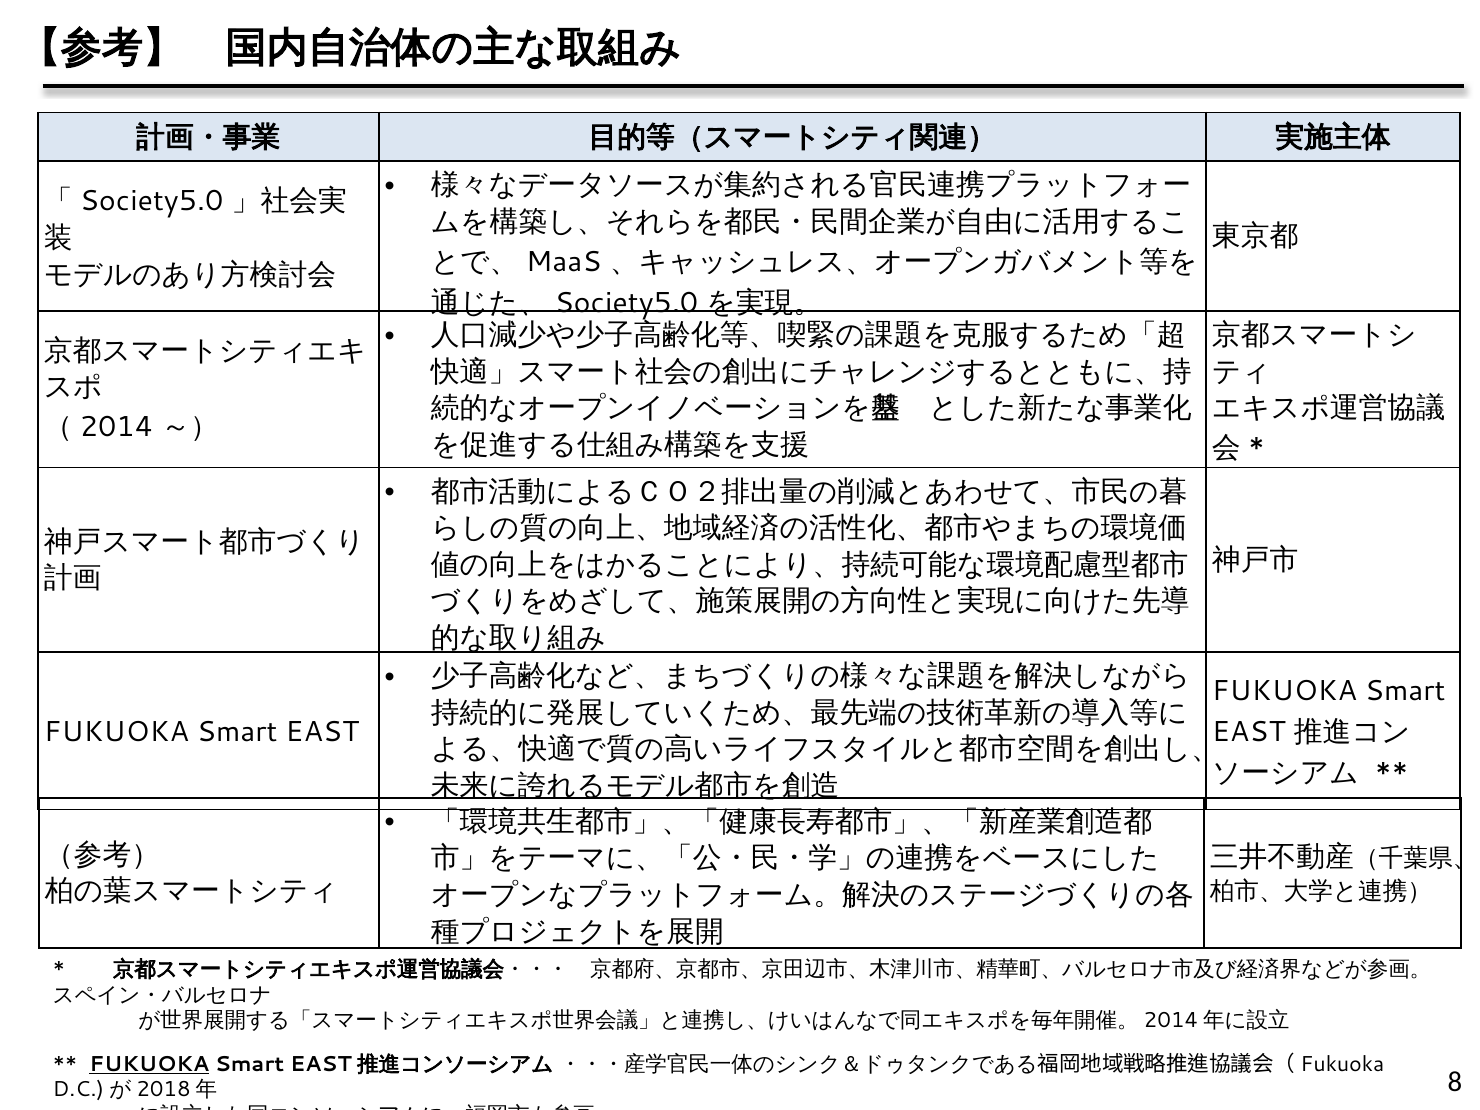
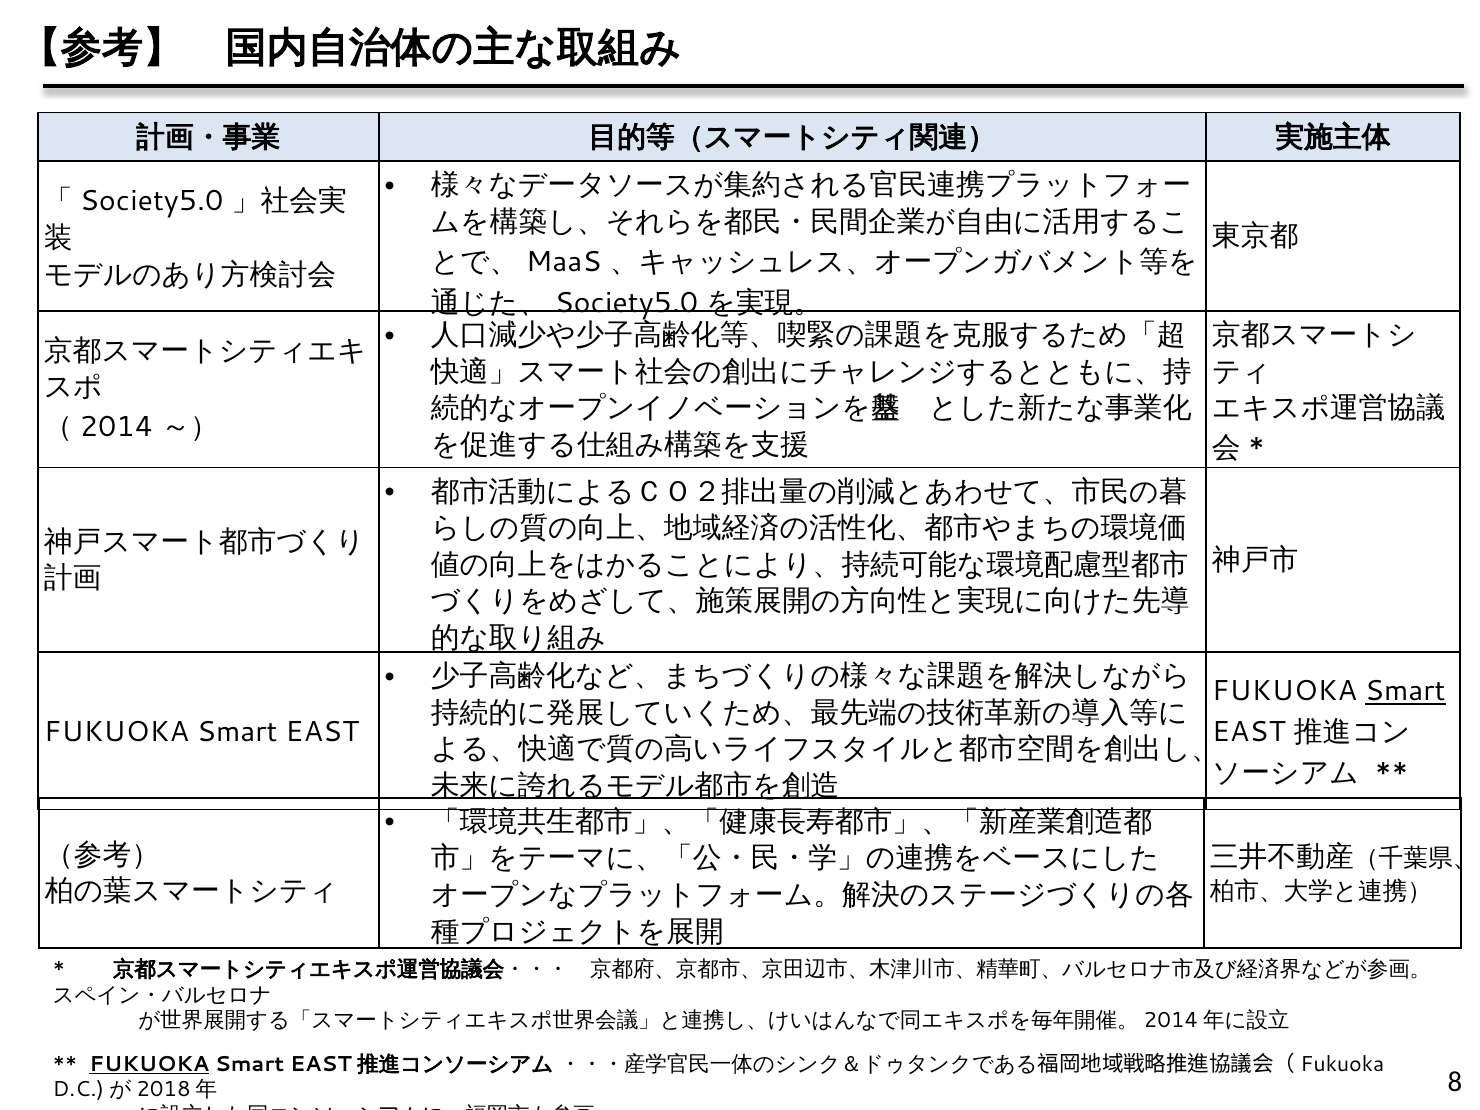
Smart at (1405, 691) underline: none -> present
